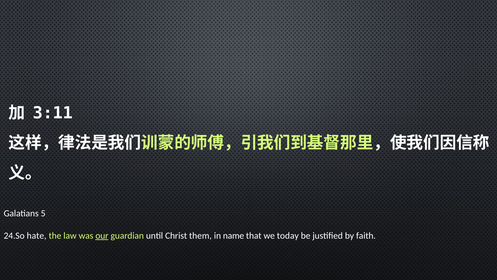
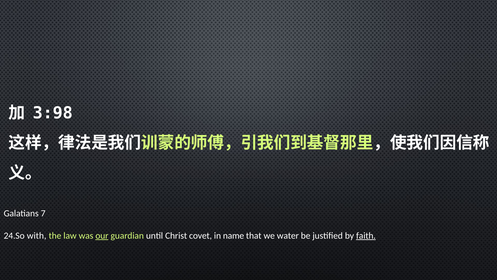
3:11: 3:11 -> 3:98
5: 5 -> 7
hate: hate -> with
them: them -> covet
today: today -> water
faith underline: none -> present
